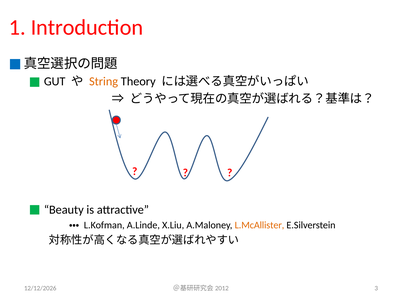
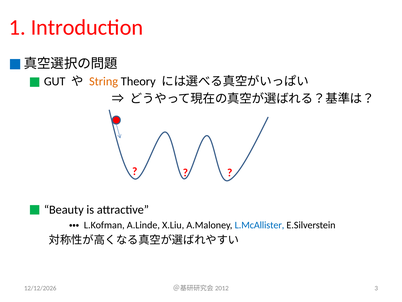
L.McAllister colour: orange -> blue
